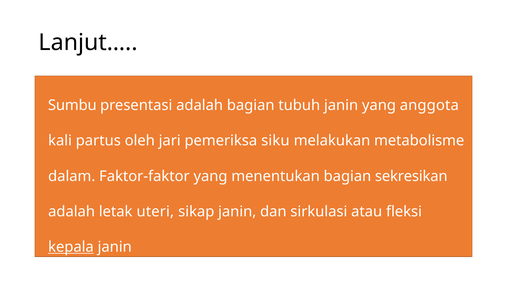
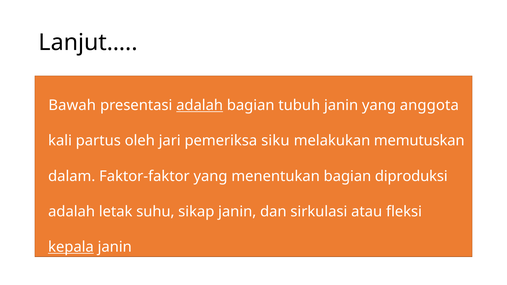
Sumbu: Sumbu -> Bawah
adalah at (200, 105) underline: none -> present
metabolisme: metabolisme -> memutuskan
sekresikan: sekresikan -> diproduksi
uteri: uteri -> suhu
